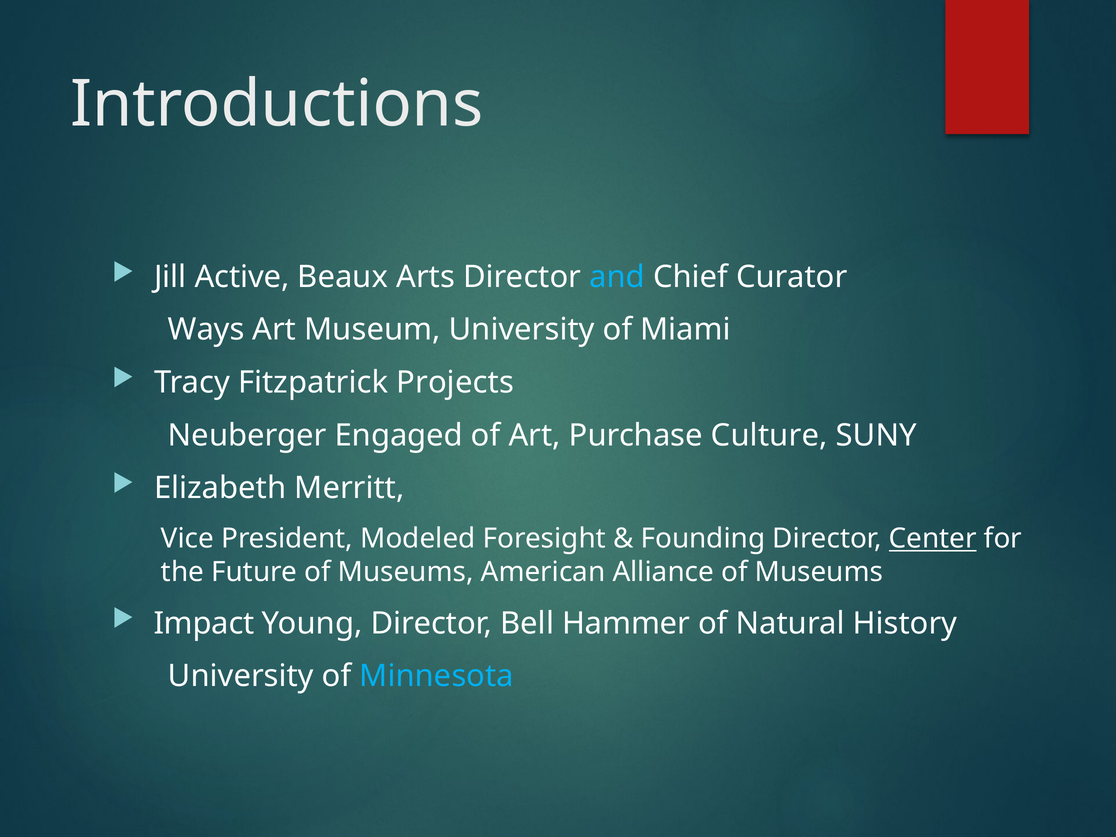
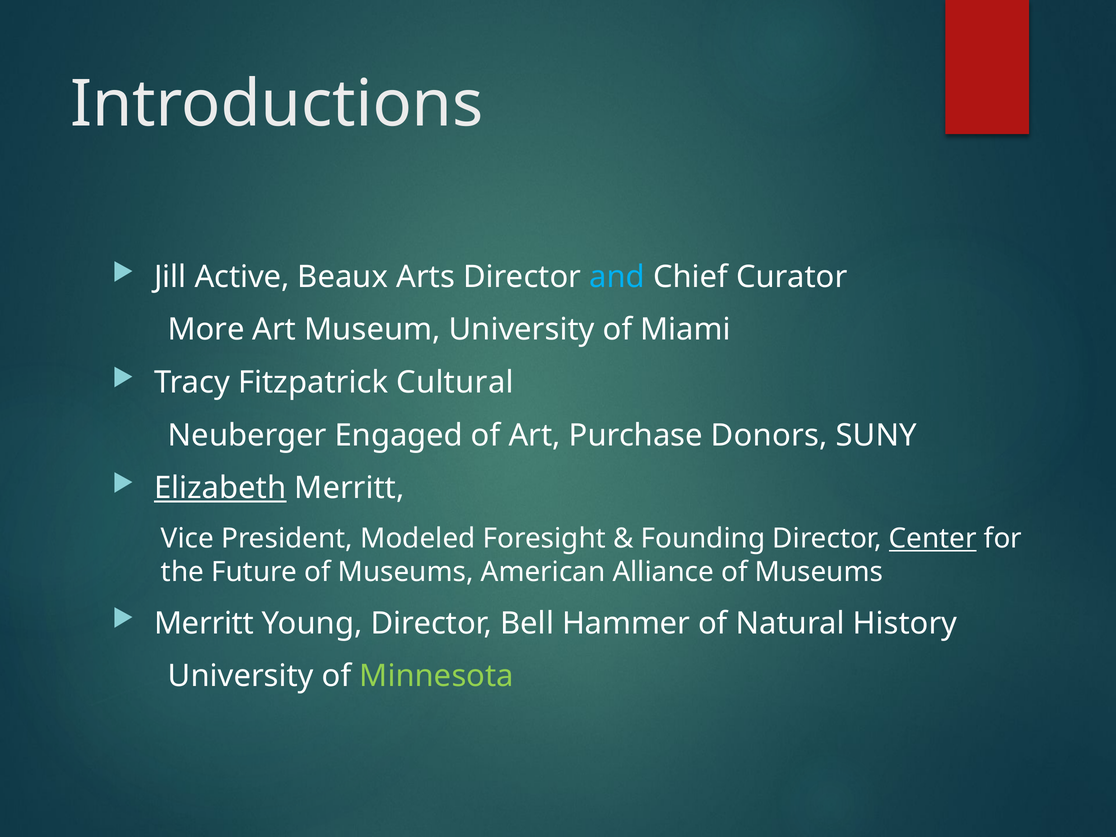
Ways: Ways -> More
Projects: Projects -> Cultural
Culture: Culture -> Donors
Elizabeth underline: none -> present
Impact at (204, 623): Impact -> Merritt
Minnesota colour: light blue -> light green
